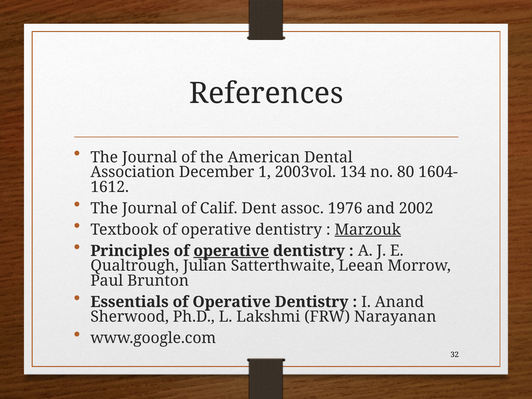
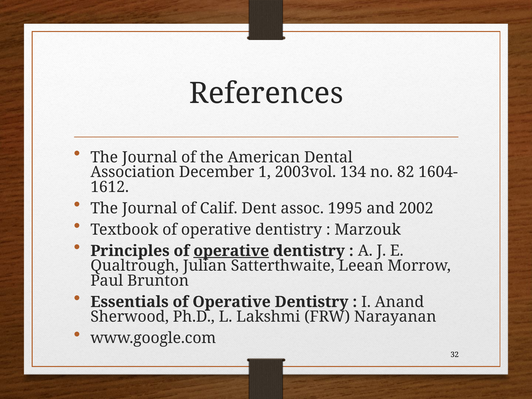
80: 80 -> 82
1976: 1976 -> 1995
Marzouk underline: present -> none
